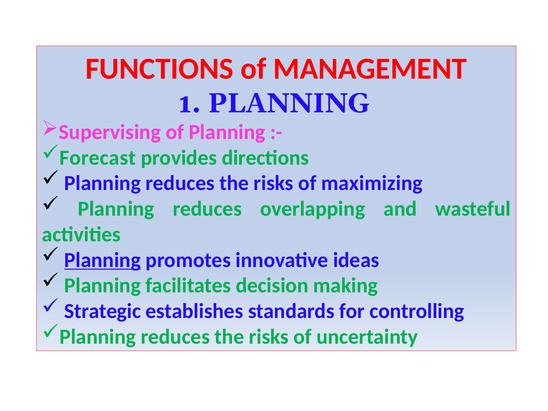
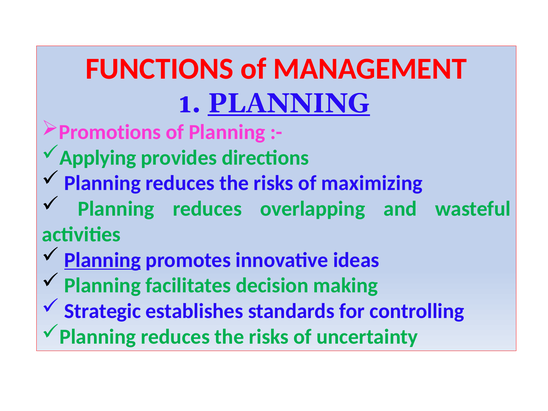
PLANNING at (289, 103) underline: none -> present
Supervising: Supervising -> Promotions
Forecast: Forecast -> Applying
